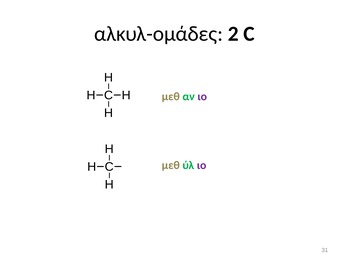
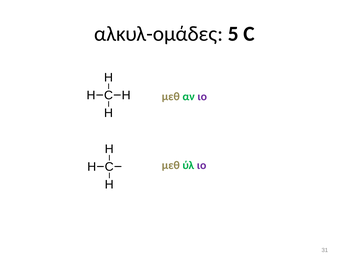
2: 2 -> 5
